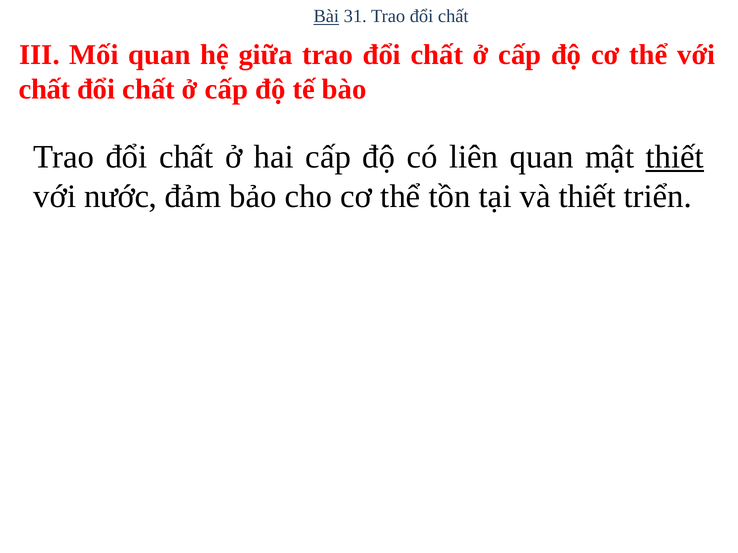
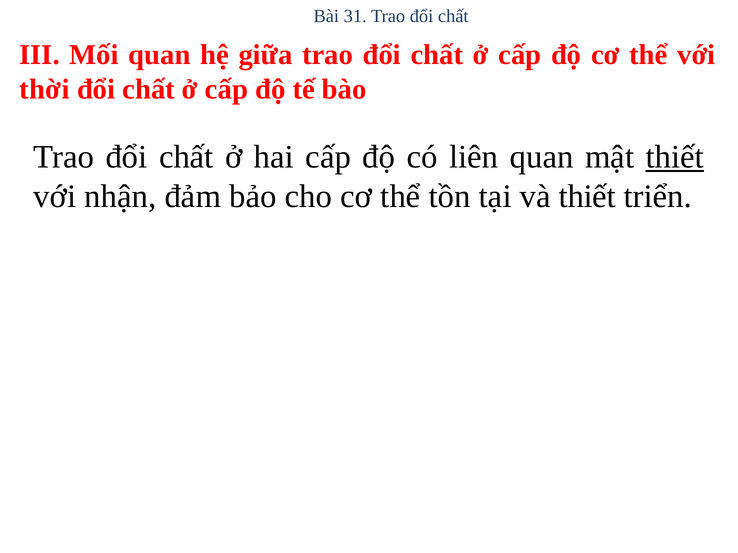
Bài underline: present -> none
chất at (45, 89): chất -> thời
nước: nước -> nhận
